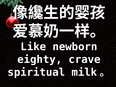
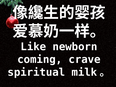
eighty: eighty -> coming
